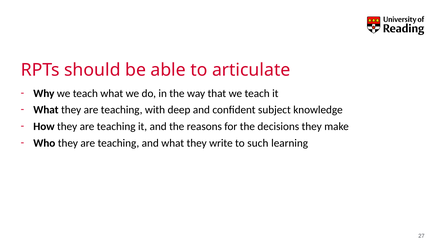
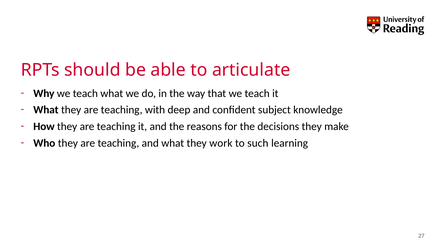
write: write -> work
